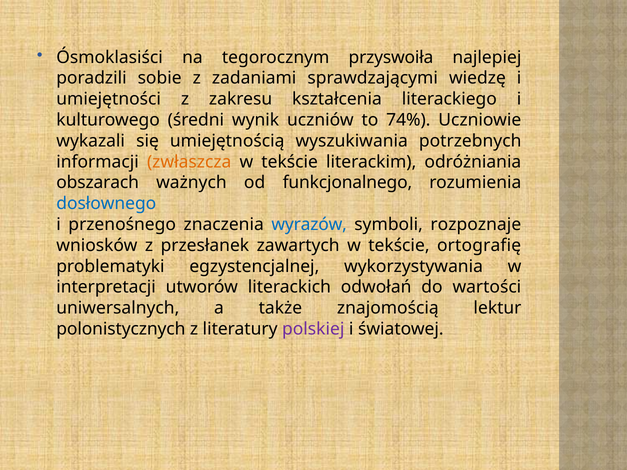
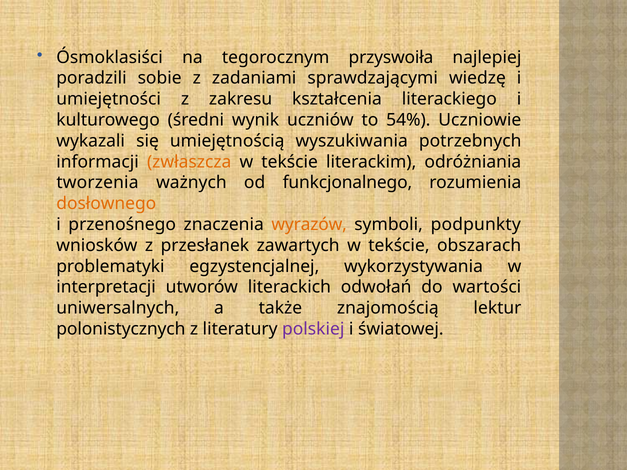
74%: 74% -> 54%
obszarach: obszarach -> tworzenia
dosłownego colour: blue -> orange
wyrazów colour: blue -> orange
rozpoznaje: rozpoznaje -> podpunkty
ortografię: ortografię -> obszarach
